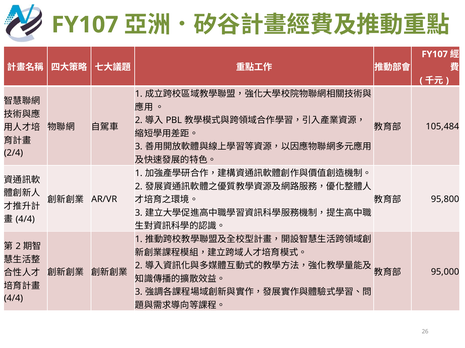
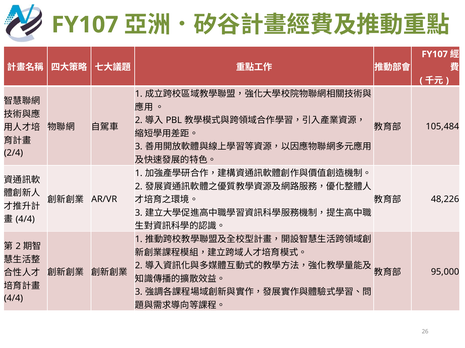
95,800: 95,800 -> 48,226
